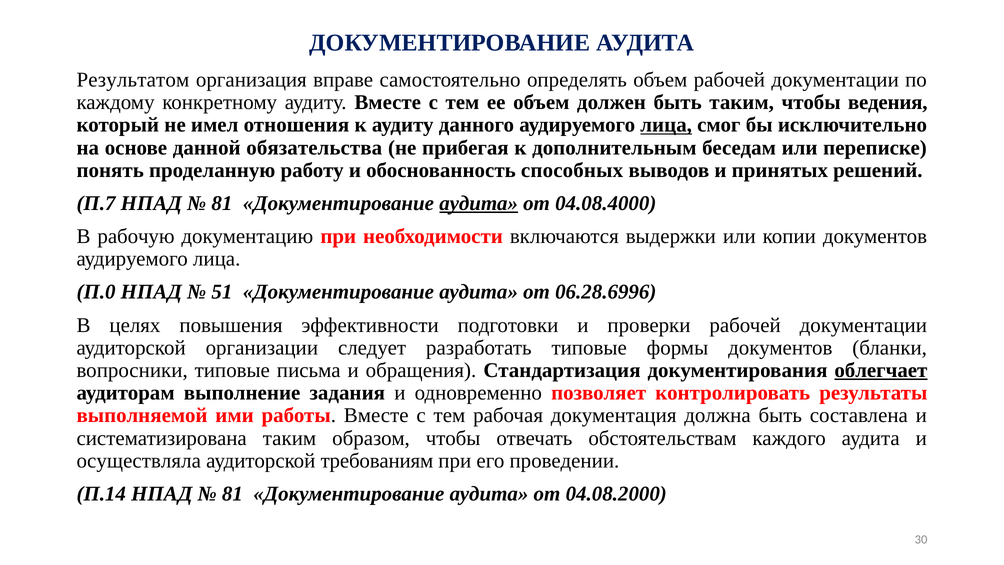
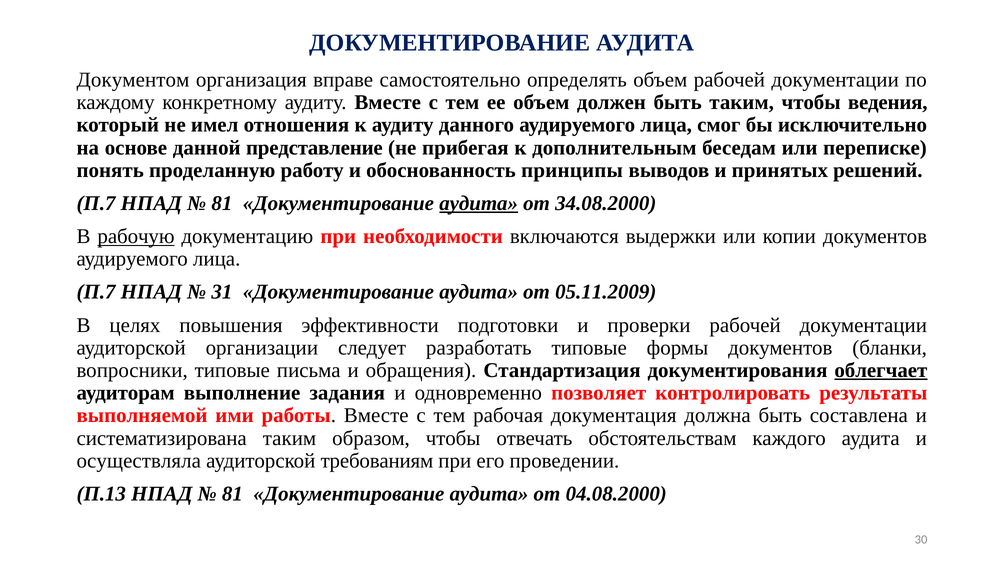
Результатом: Результатом -> Документом
лица at (666, 125) underline: present -> none
обязательства: обязательства -> представление
способных: способных -> принципы
04.08.4000: 04.08.4000 -> 34.08.2000
рабочую underline: none -> present
П.0 at (96, 292): П.0 -> П.7
51: 51 -> 31
06.28.6996: 06.28.6996 -> 05.11.2009
П.14: П.14 -> П.13
